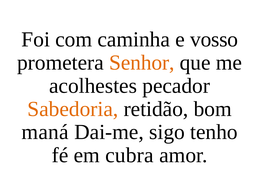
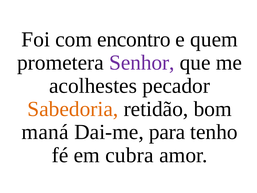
caminha: caminha -> encontro
vosso: vosso -> quem
Senhor colour: orange -> purple
sigo: sigo -> para
